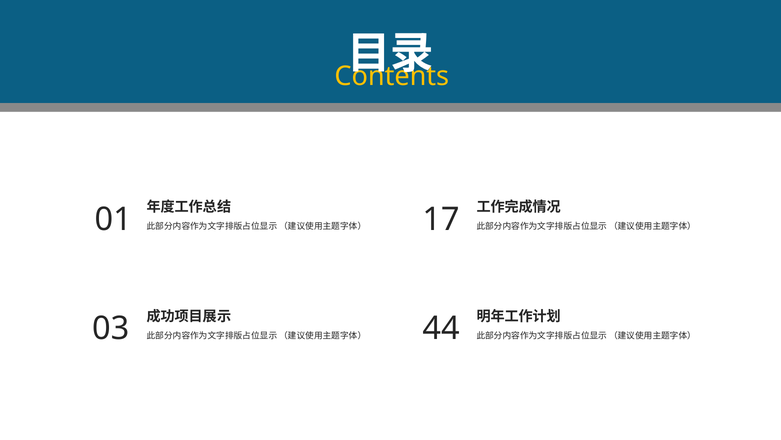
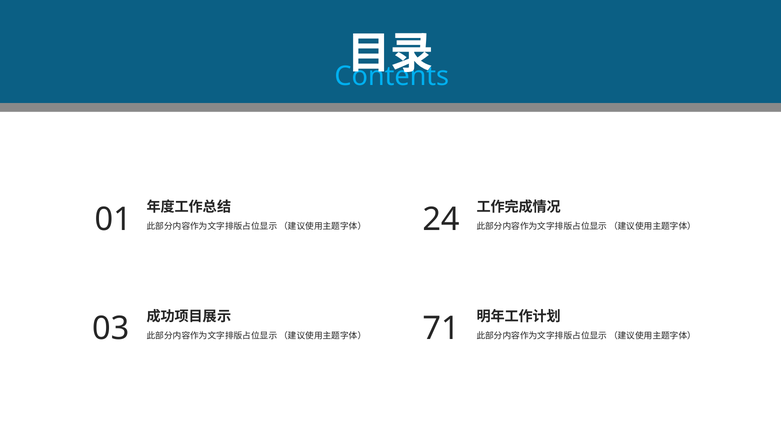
Contents colour: yellow -> light blue
17: 17 -> 24
44: 44 -> 71
